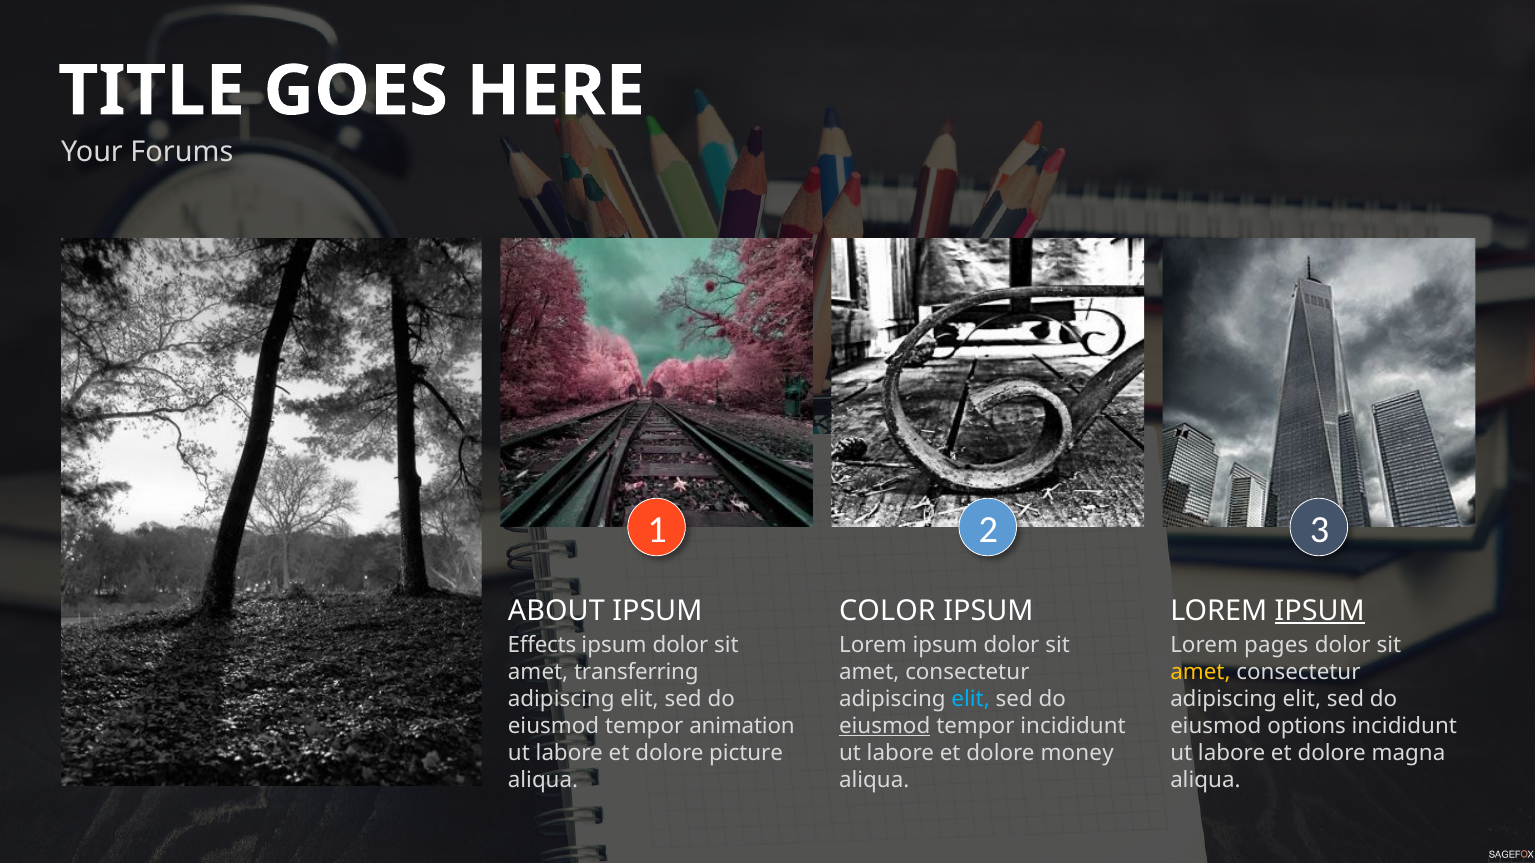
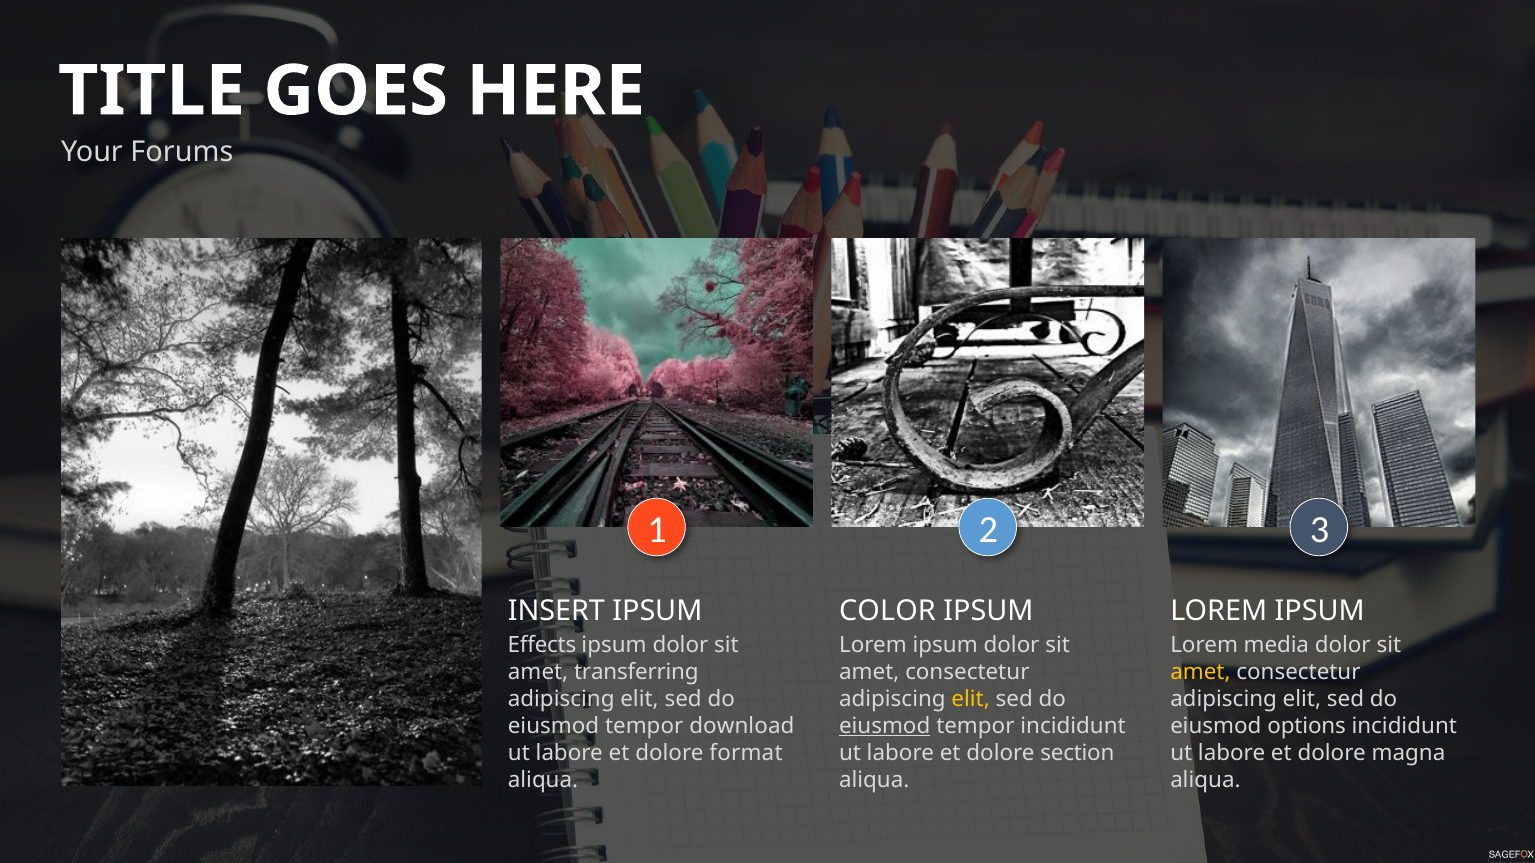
ABOUT: ABOUT -> INSERT
IPSUM at (1320, 611) underline: present -> none
pages: pages -> media
elit at (971, 700) colour: light blue -> yellow
animation: animation -> download
picture: picture -> format
money: money -> section
